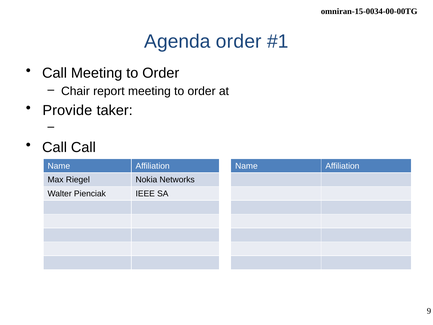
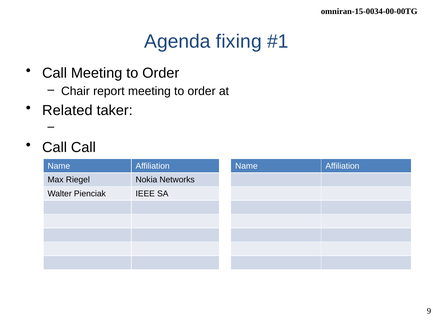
Agenda order: order -> fixing
Provide: Provide -> Related
